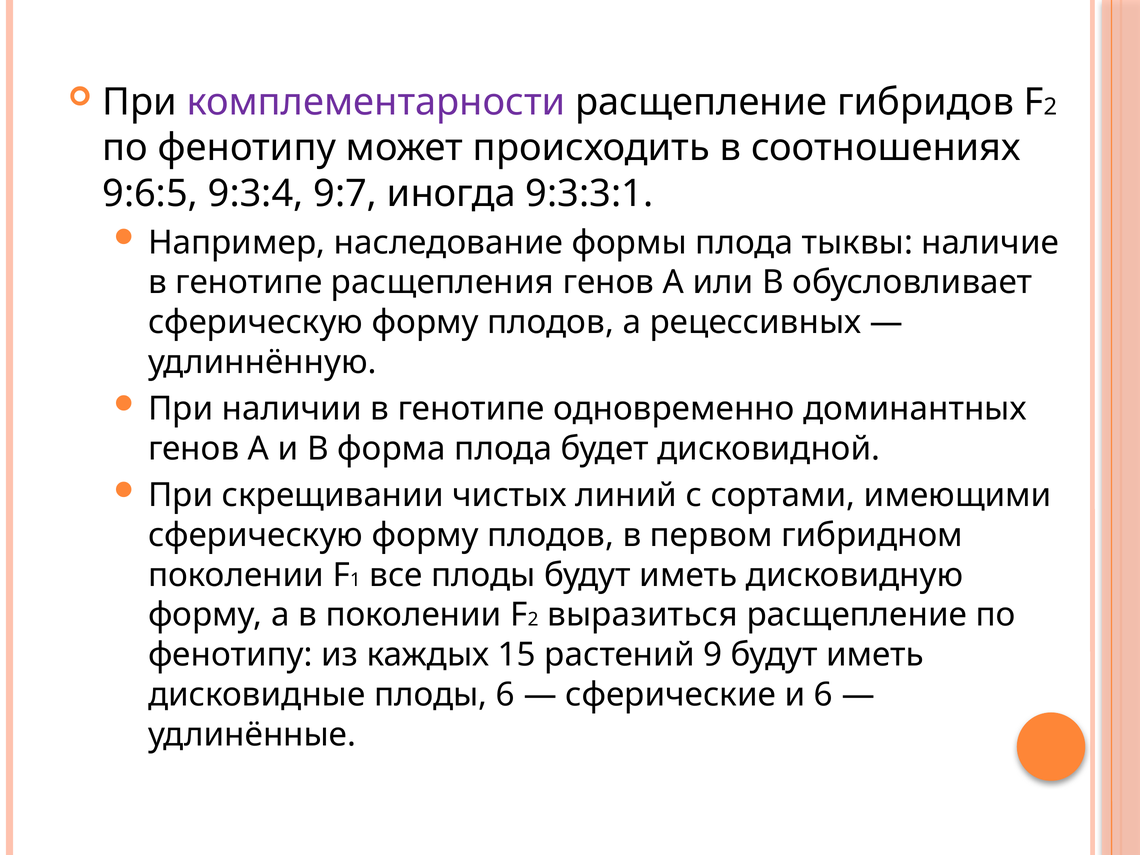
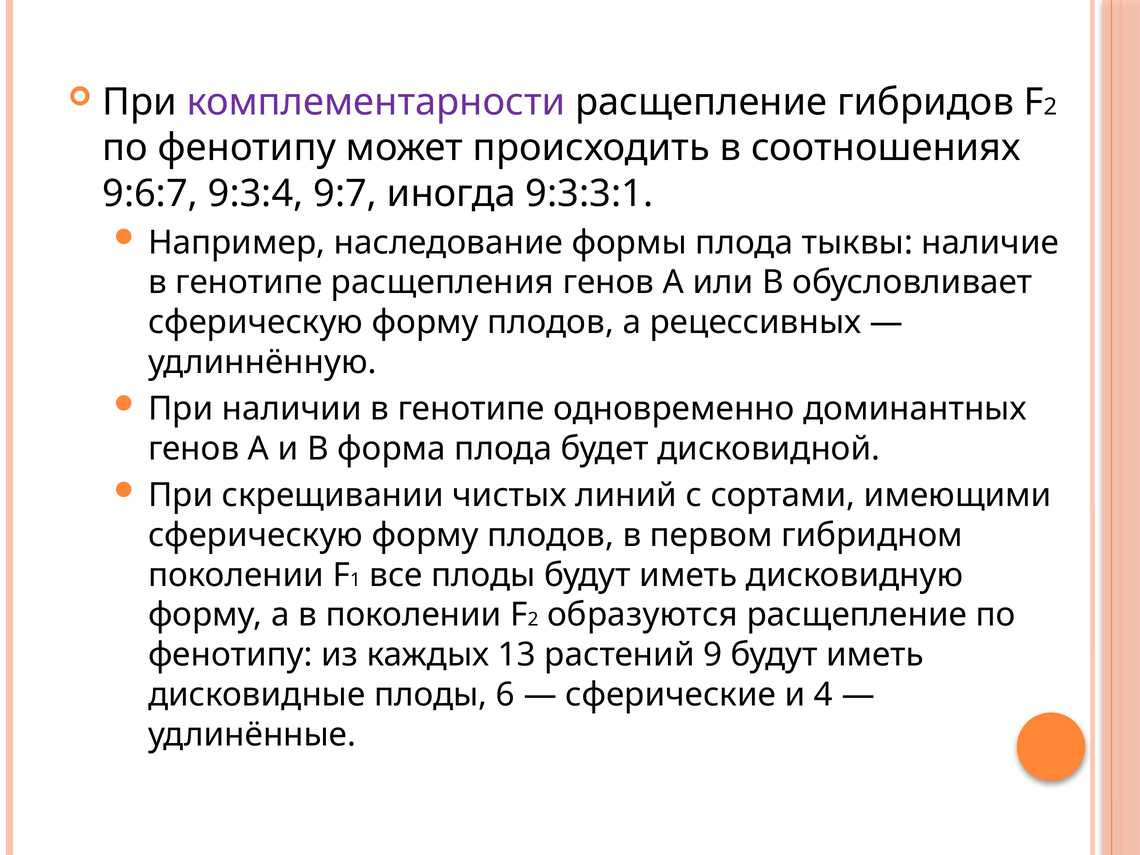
9:6:5: 9:6:5 -> 9:6:7
выразиться: выразиться -> образуются
15: 15 -> 13
и 6: 6 -> 4
